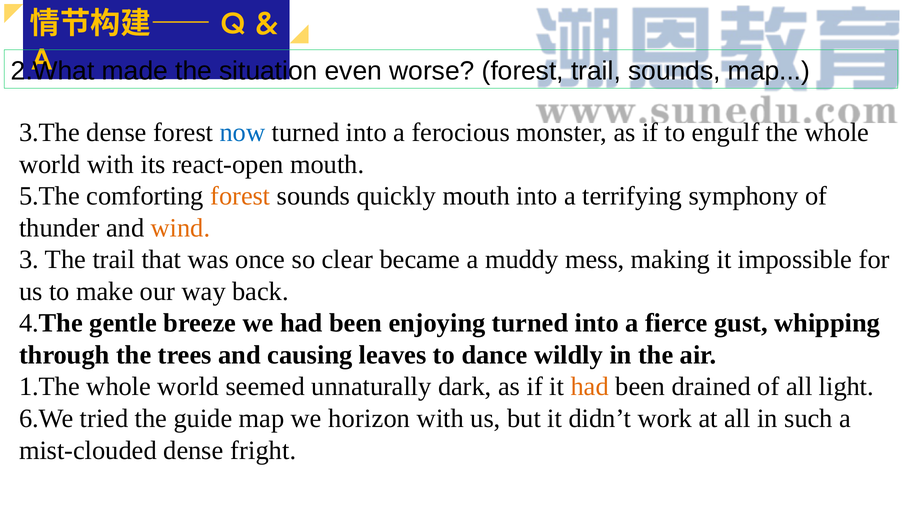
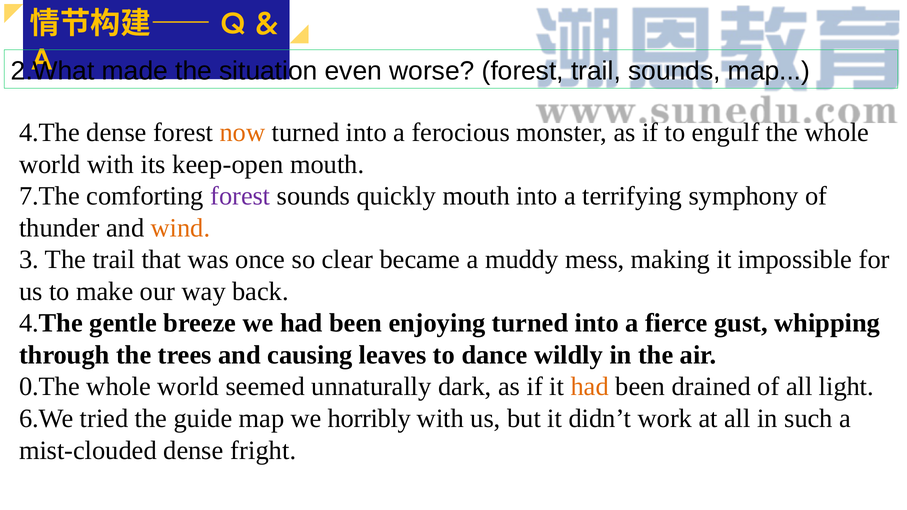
3.The at (49, 133): 3.The -> 4.The
now colour: blue -> orange
react-open: react-open -> keep-open
5.The: 5.The -> 7.The
forest at (240, 196) colour: orange -> purple
1.The: 1.The -> 0.The
horizon: horizon -> horribly
